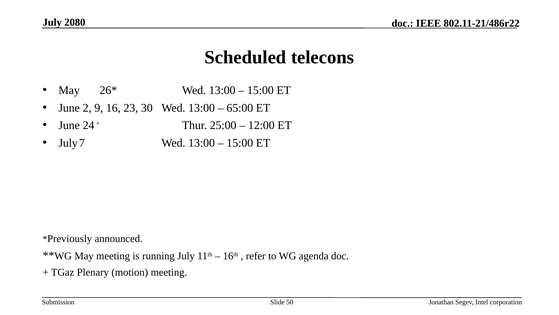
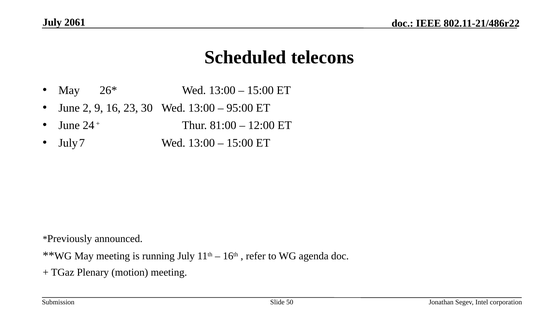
2080: 2080 -> 2061
65:00: 65:00 -> 95:00
25:00: 25:00 -> 81:00
